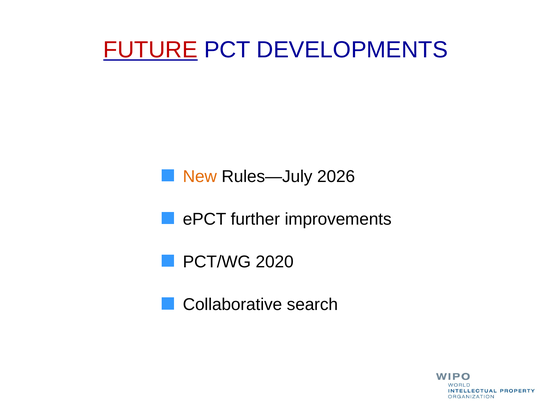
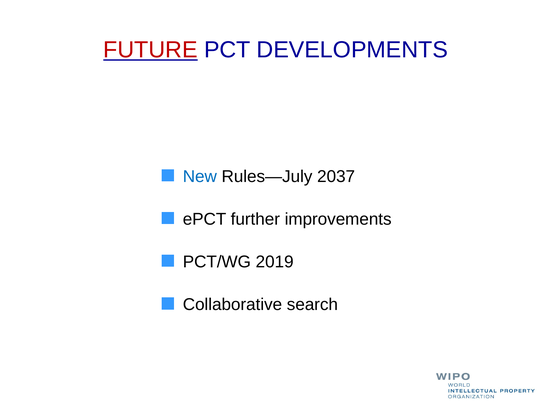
New colour: orange -> blue
2026: 2026 -> 2037
2020: 2020 -> 2019
